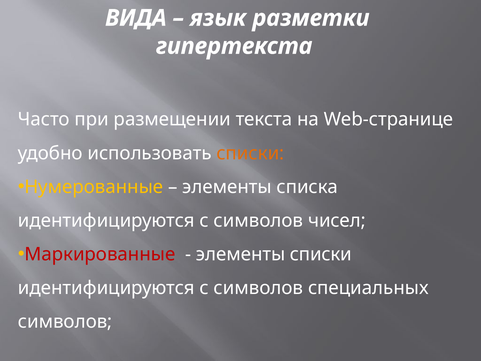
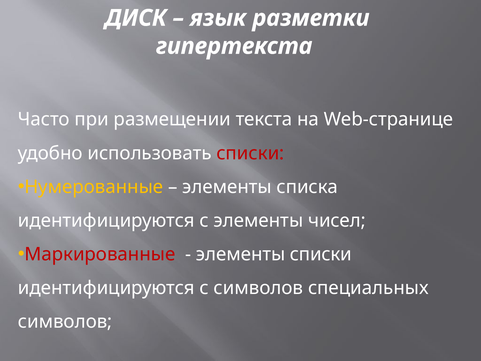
ВИДА: ВИДА -> ДИСК
списки at (250, 153) colour: orange -> red
символов at (258, 220): символов -> элементы
